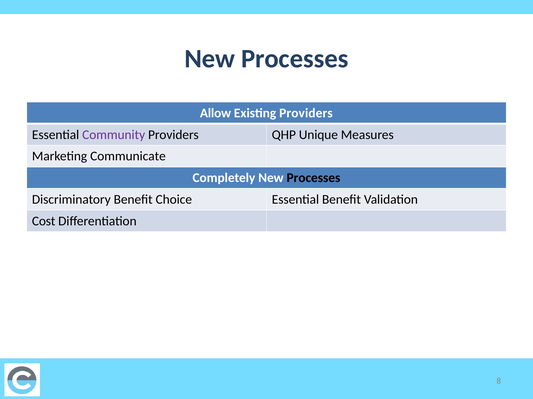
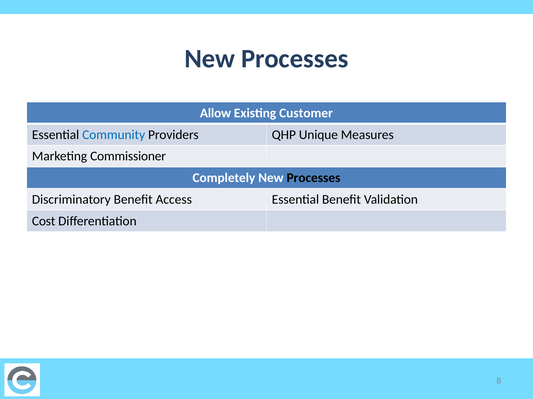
Existing Providers: Providers -> Customer
Community colour: purple -> blue
Communicate: Communicate -> Commissioner
Choice: Choice -> Access
